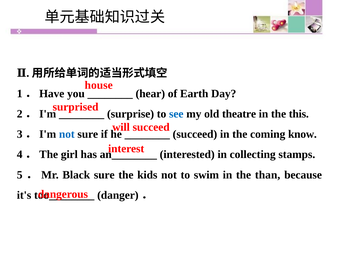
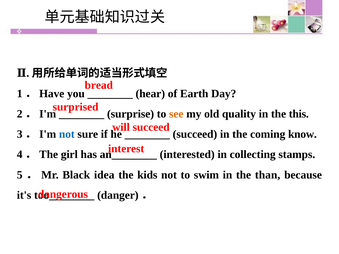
house: house -> bread
see colour: blue -> orange
theatre: theatre -> quality
Black sure: sure -> idea
